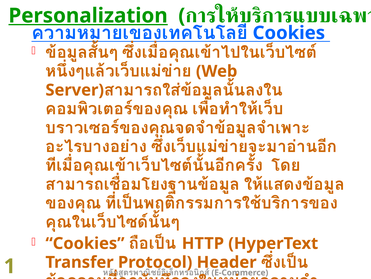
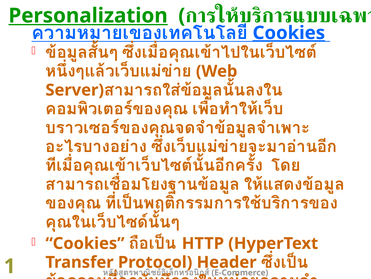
Cookies at (289, 33) underline: none -> present
